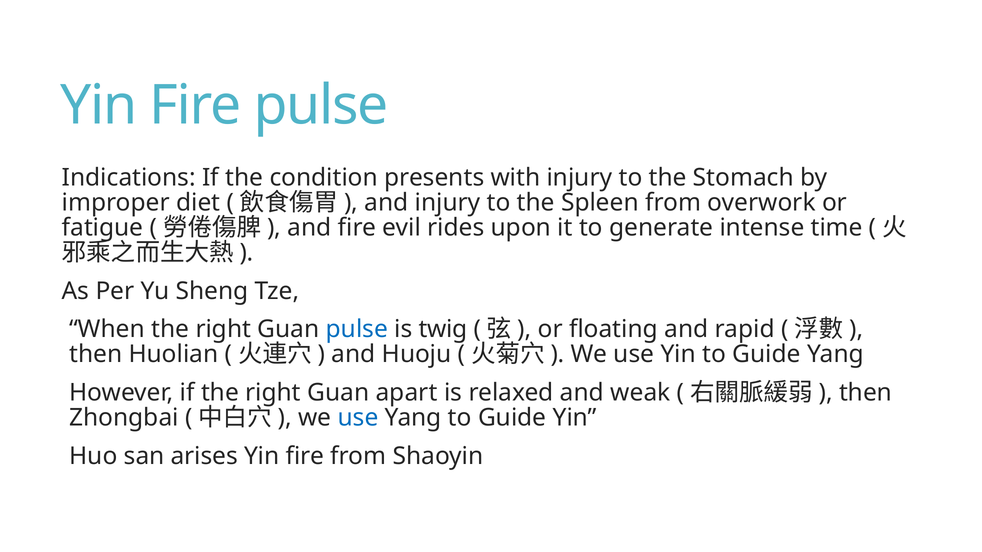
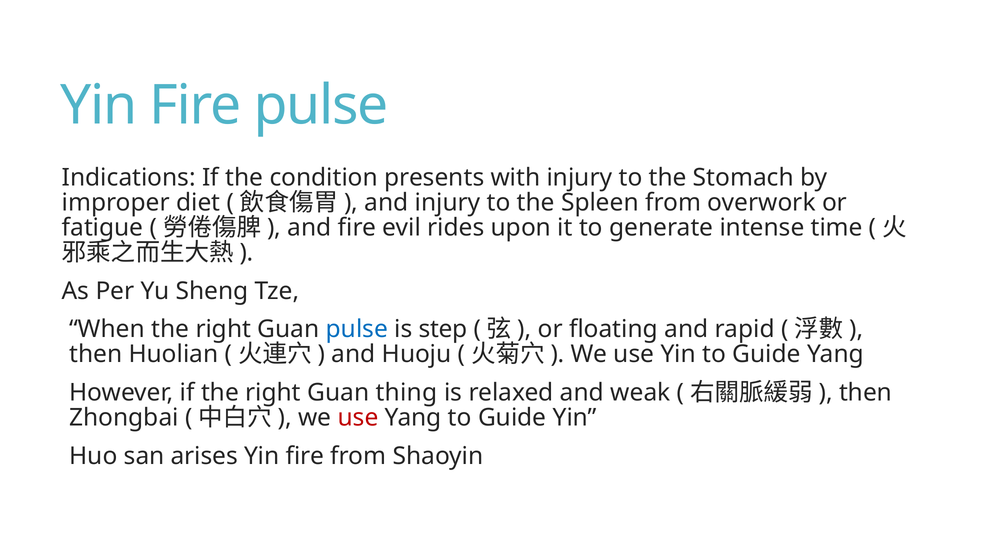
twig: twig -> step
apart: apart -> thing
use at (358, 418) colour: blue -> red
